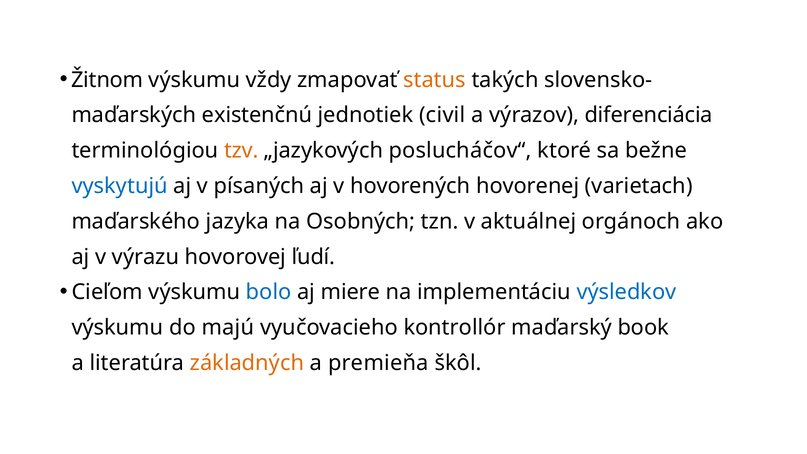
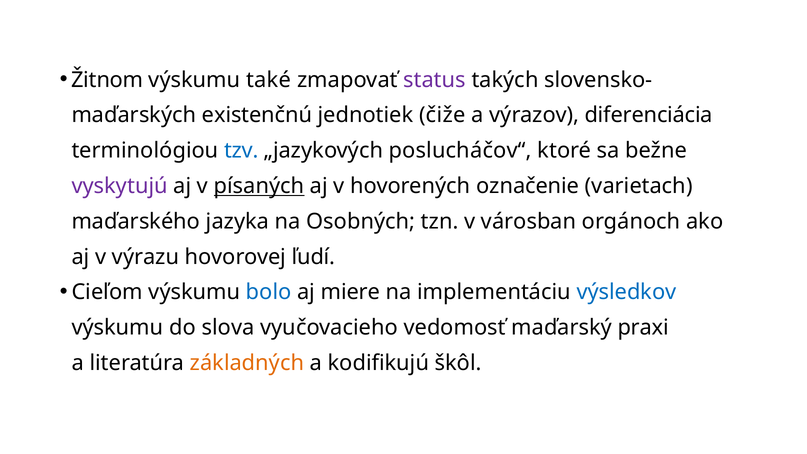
vždy: vždy -> také
status colour: orange -> purple
civil: civil -> čiže
tzv colour: orange -> blue
vyskytujú colour: blue -> purple
písaných underline: none -> present
hovorenej: hovorenej -> označenie
aktuálnej: aktuálnej -> városban
majú: majú -> slova
kontrollór: kontrollór -> vedomosť
book: book -> praxi
premieňa: premieňa -> kodifikujú
